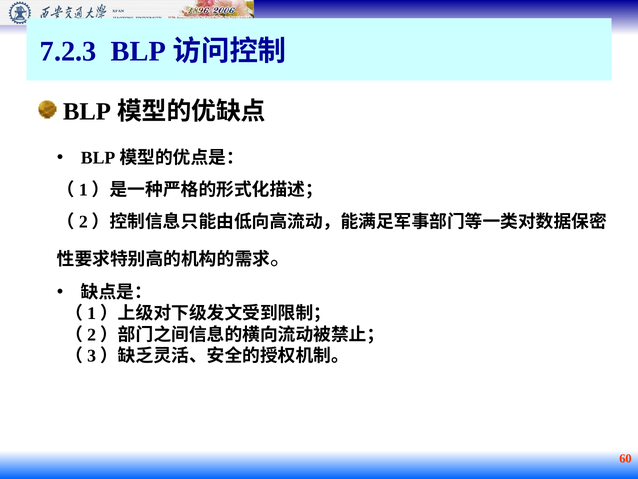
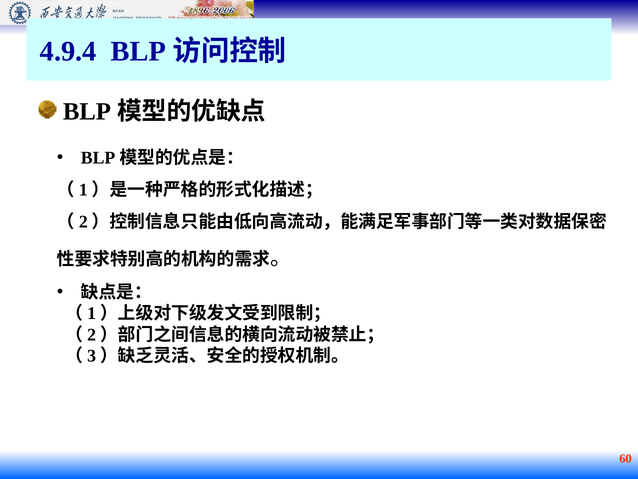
7.2.3: 7.2.3 -> 4.9.4
